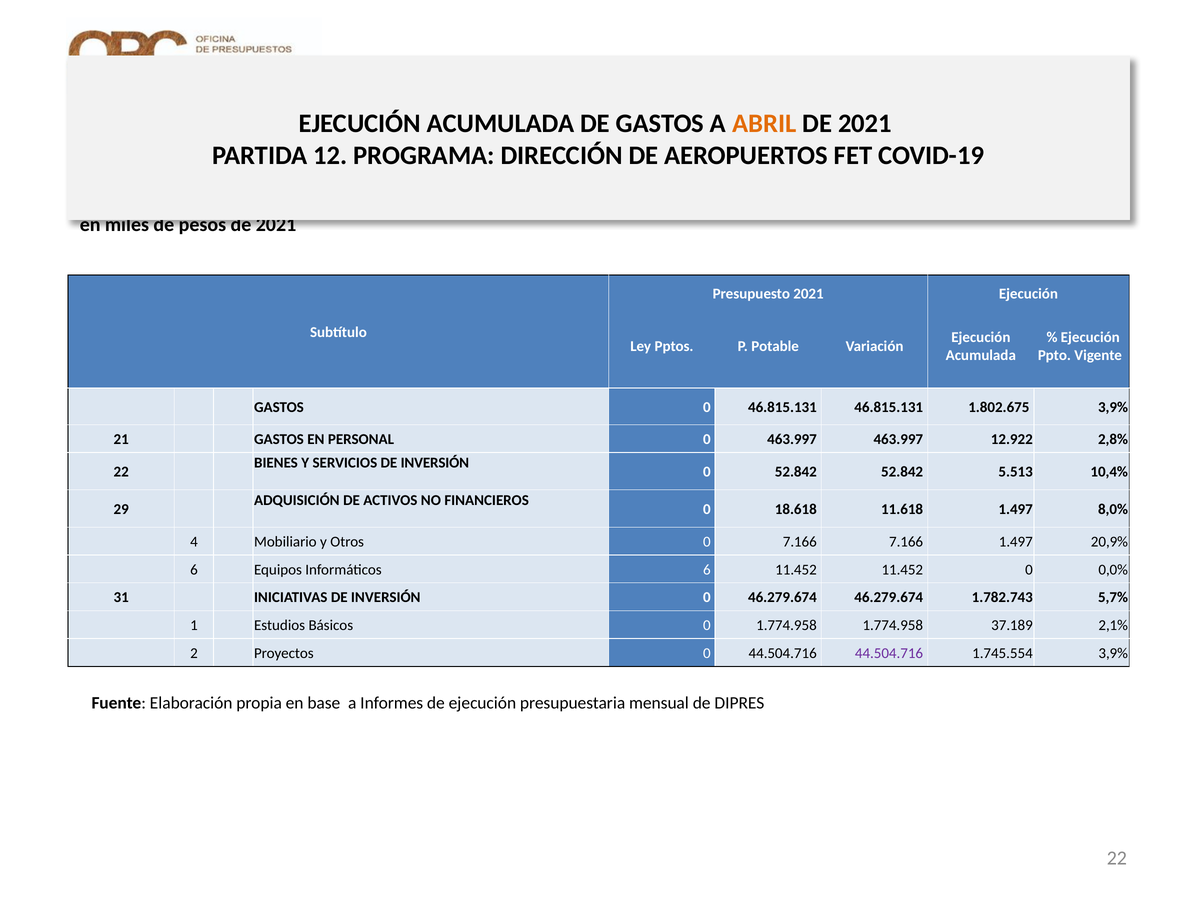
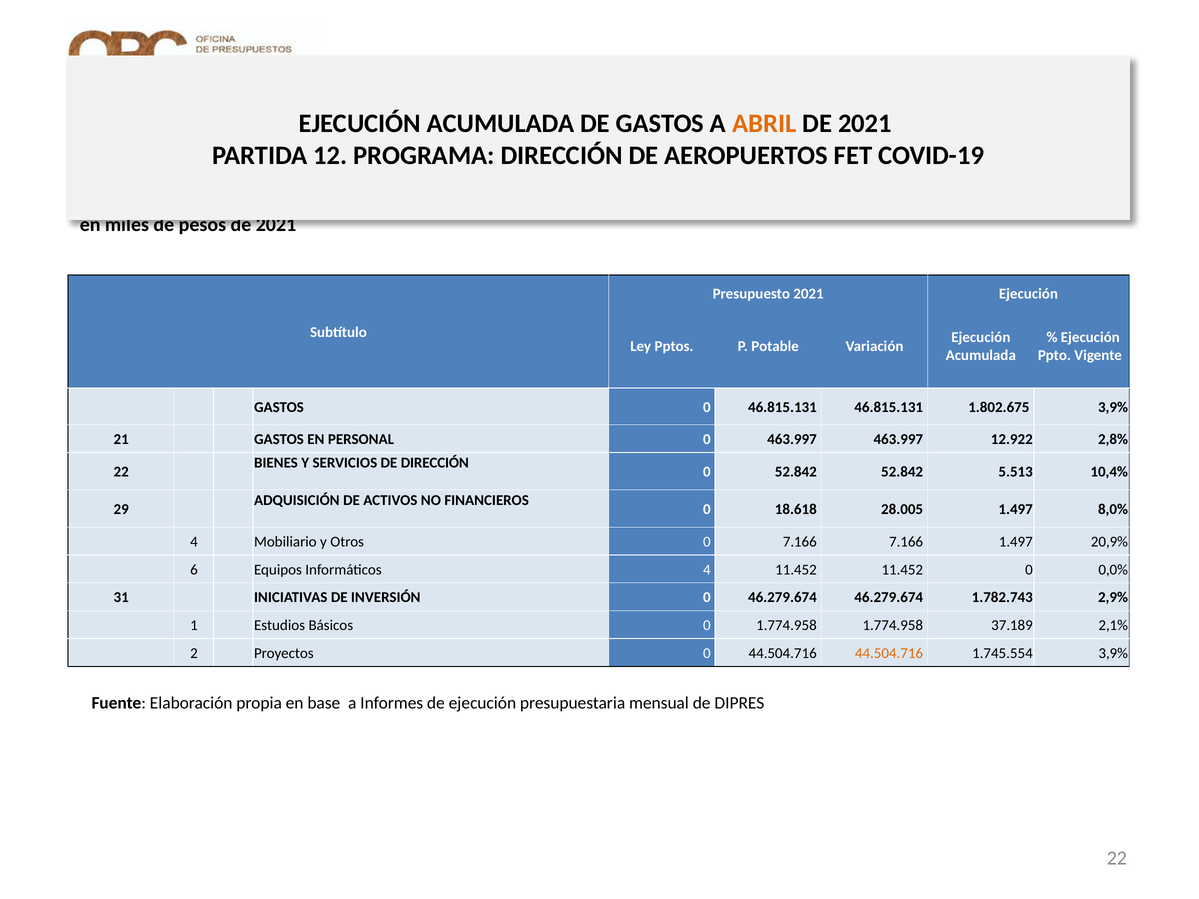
SERVICIOS DE INVERSIÓN: INVERSIÓN -> DIRECCIÓN
11.618: 11.618 -> 28.005
Informáticos 6: 6 -> 4
5,7%: 5,7% -> 2,9%
44.504.716 at (889, 653) colour: purple -> orange
